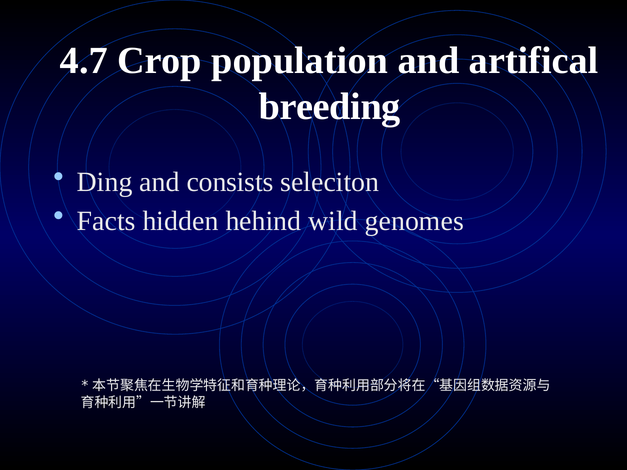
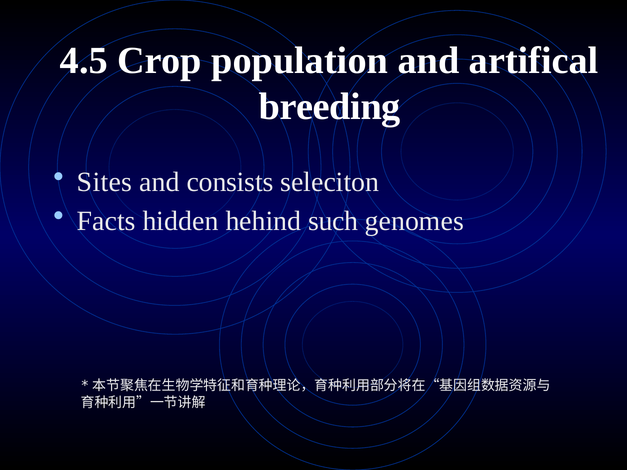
4.7: 4.7 -> 4.5
Ding: Ding -> Sites
wild: wild -> such
